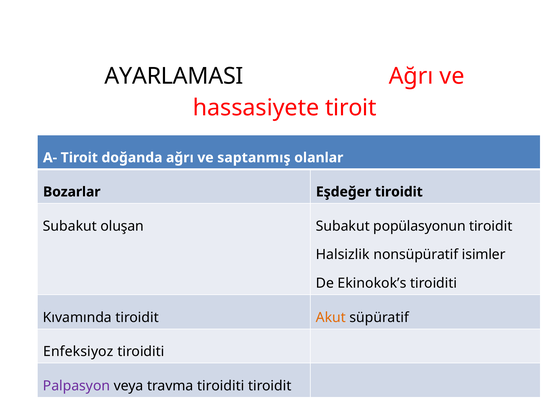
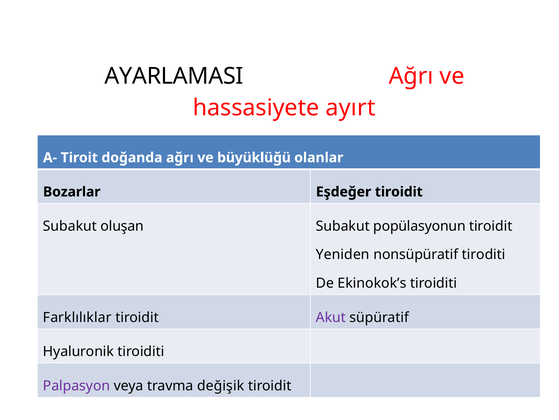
hassasiyete tiroit: tiroit -> ayırt
saptanmış: saptanmış -> büyüklüğü
Halsizlik: Halsizlik -> Yeniden
isimler: isimler -> tiroditi
Kıvamında: Kıvamında -> Farklılıklar
Akut colour: orange -> purple
Enfeksiyoz: Enfeksiyoz -> Hyaluronik
travma tiroiditi: tiroiditi -> değişik
